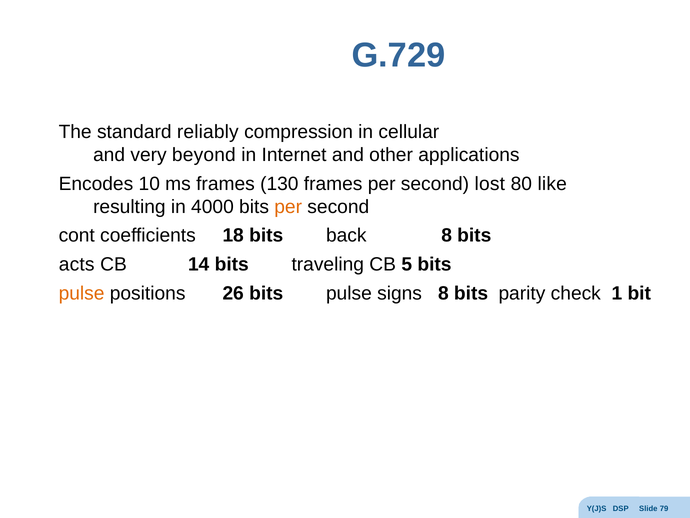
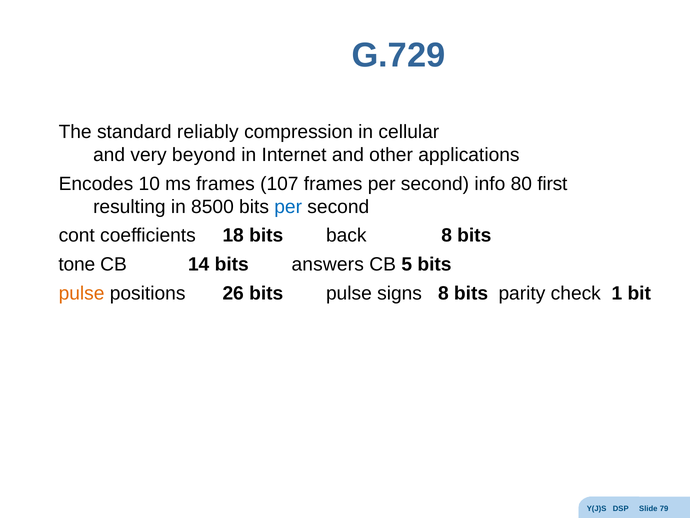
130: 130 -> 107
lost: lost -> info
like: like -> first
4000: 4000 -> 8500
per at (288, 207) colour: orange -> blue
acts: acts -> tone
traveling: traveling -> answers
